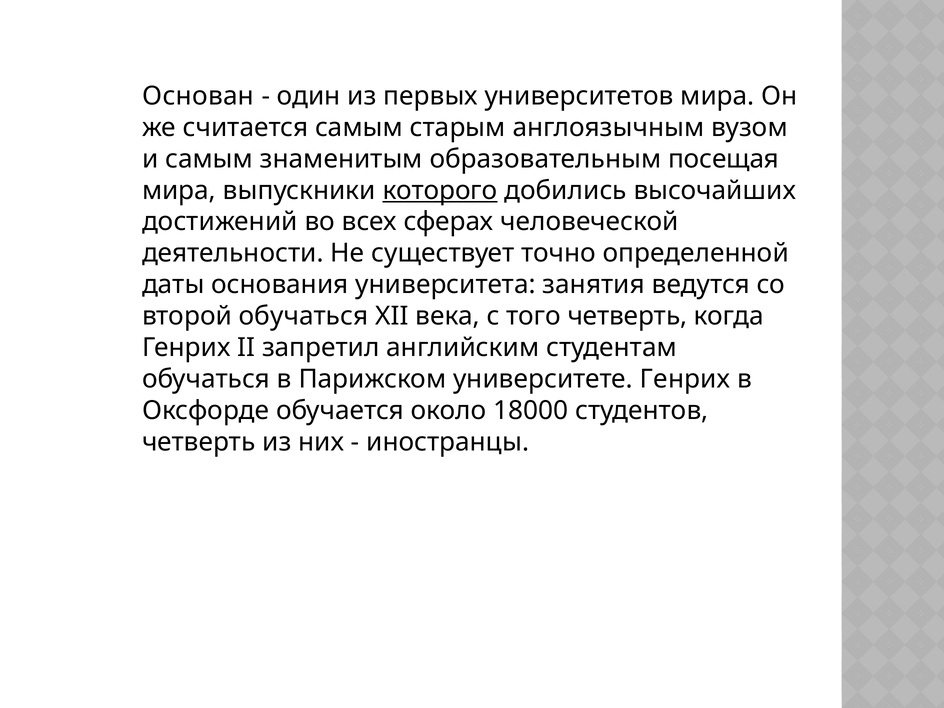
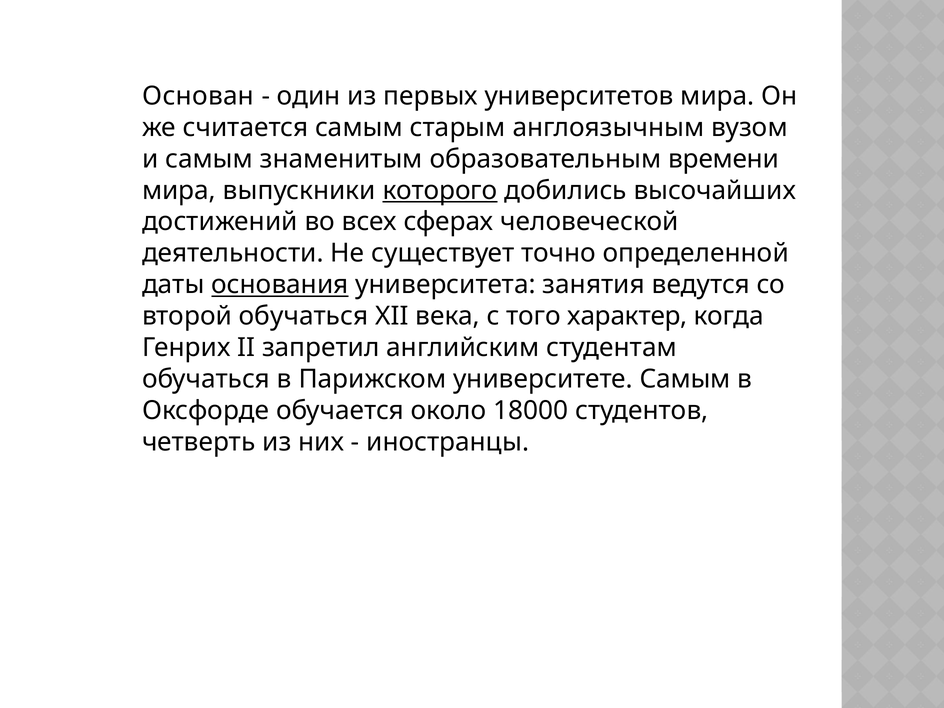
посещая: посещая -> времени
основания underline: none -> present
того четверть: четверть -> характер
университете Генрих: Генрих -> Самым
